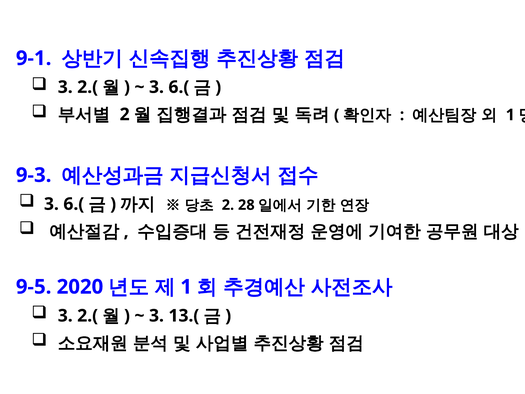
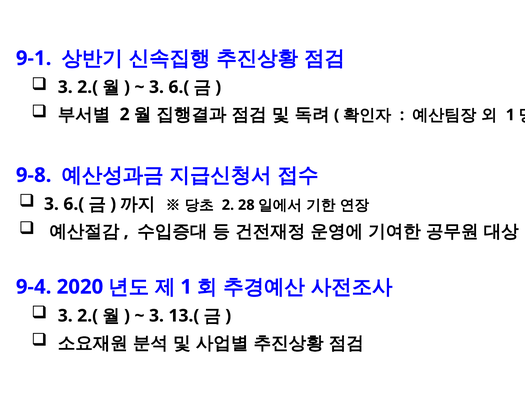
9-3: 9-3 -> 9-8
9-5: 9-5 -> 9-4
